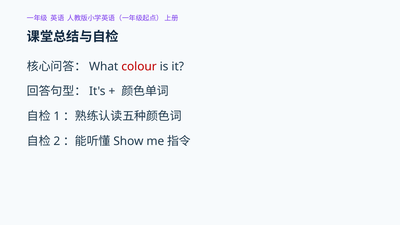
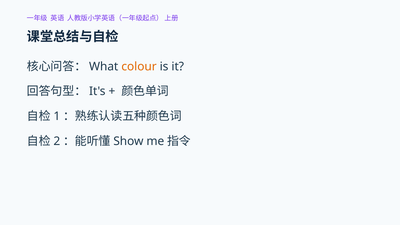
colour colour: red -> orange
